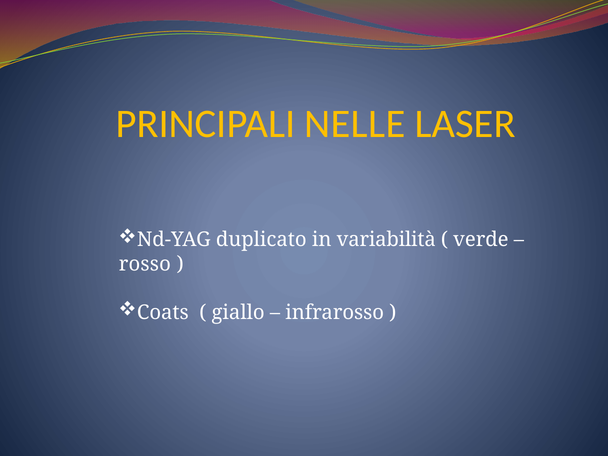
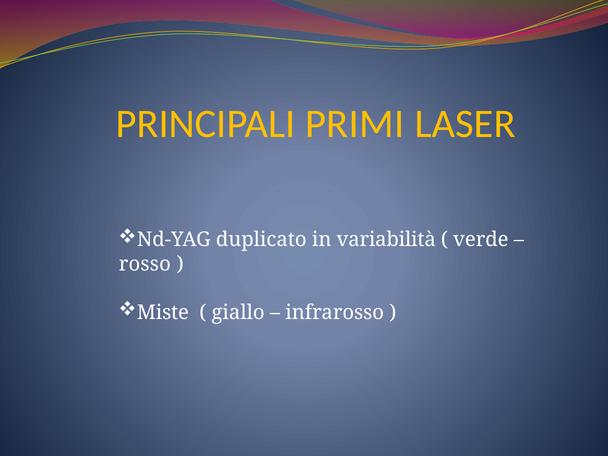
NELLE: NELLE -> PRIMI
Coats: Coats -> Miste
